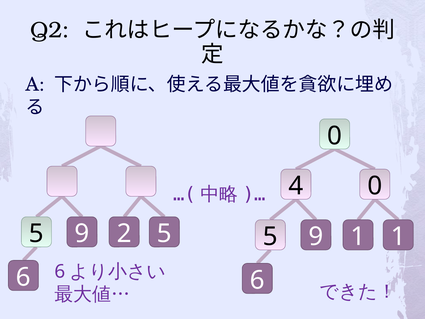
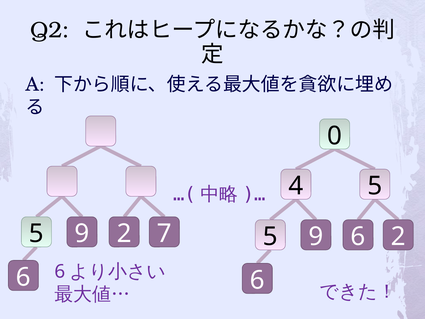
4 0: 0 -> 5
9 5: 5 -> 7
1 at (358, 236): 1 -> 6
9 1: 1 -> 2
